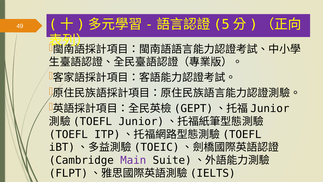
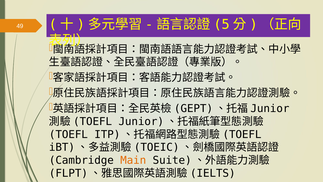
Main colour: purple -> orange
